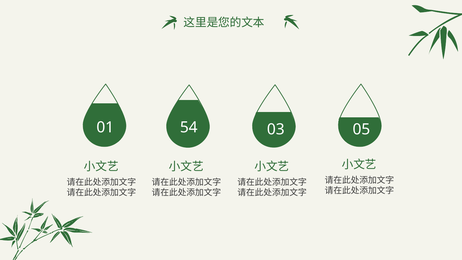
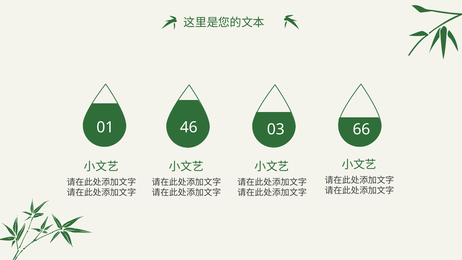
54: 54 -> 46
05: 05 -> 66
